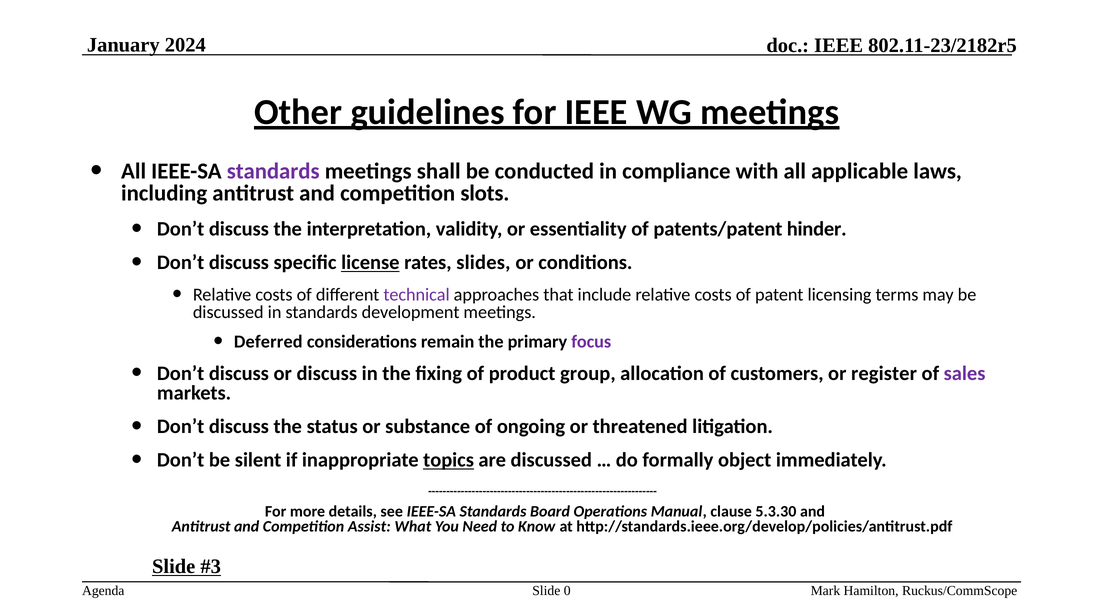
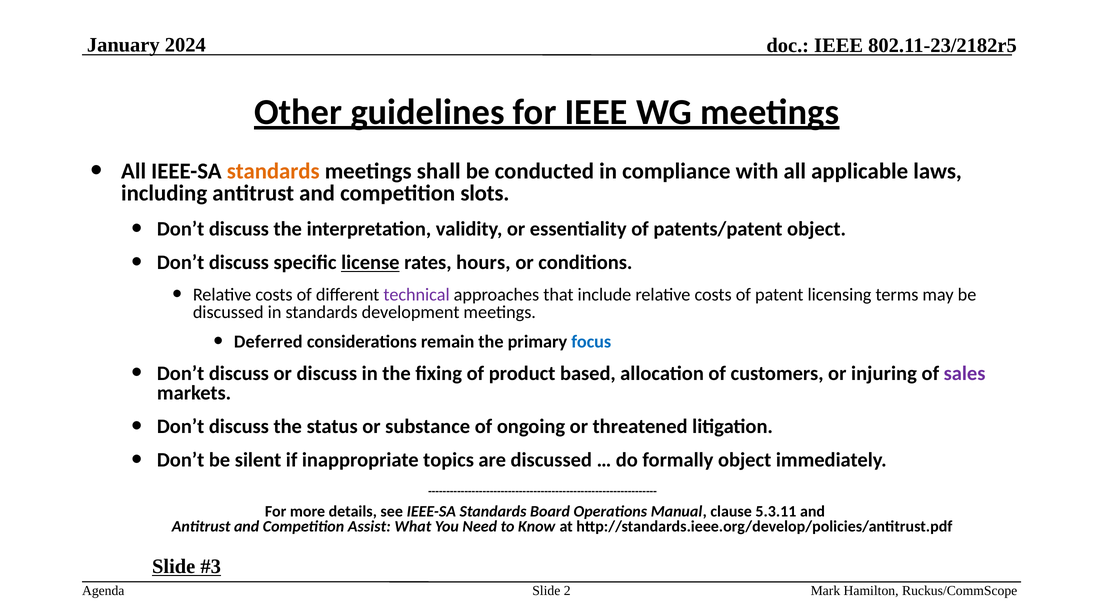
standards at (273, 171) colour: purple -> orange
patents/patent hinder: hinder -> object
slides: slides -> hours
focus colour: purple -> blue
group: group -> based
register: register -> injuring
topics underline: present -> none
5.3.30: 5.3.30 -> 5.3.11
0: 0 -> 2
